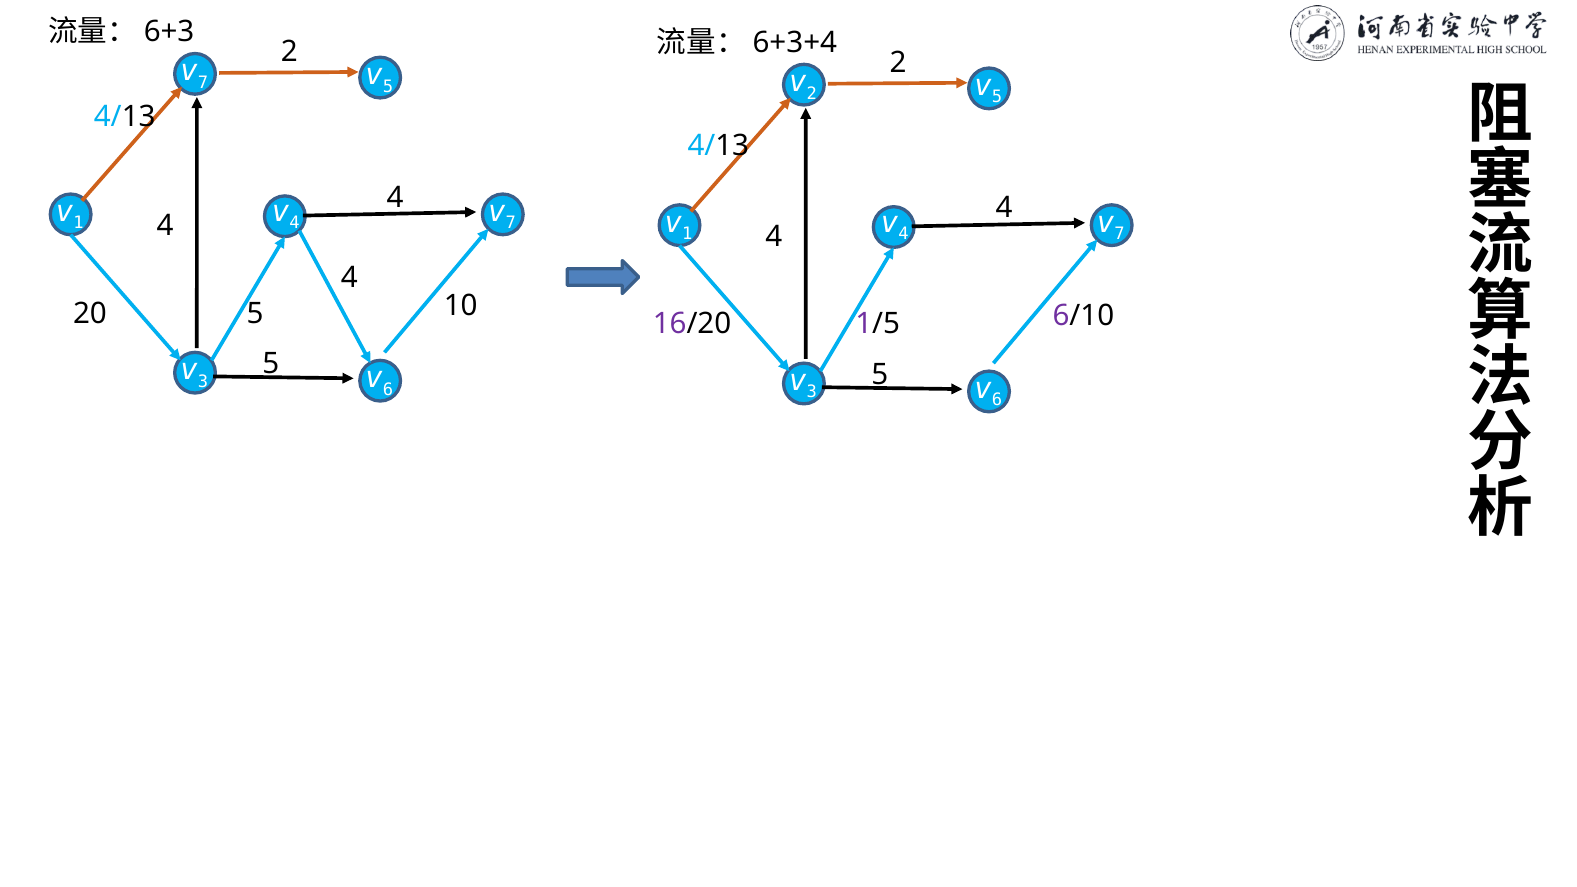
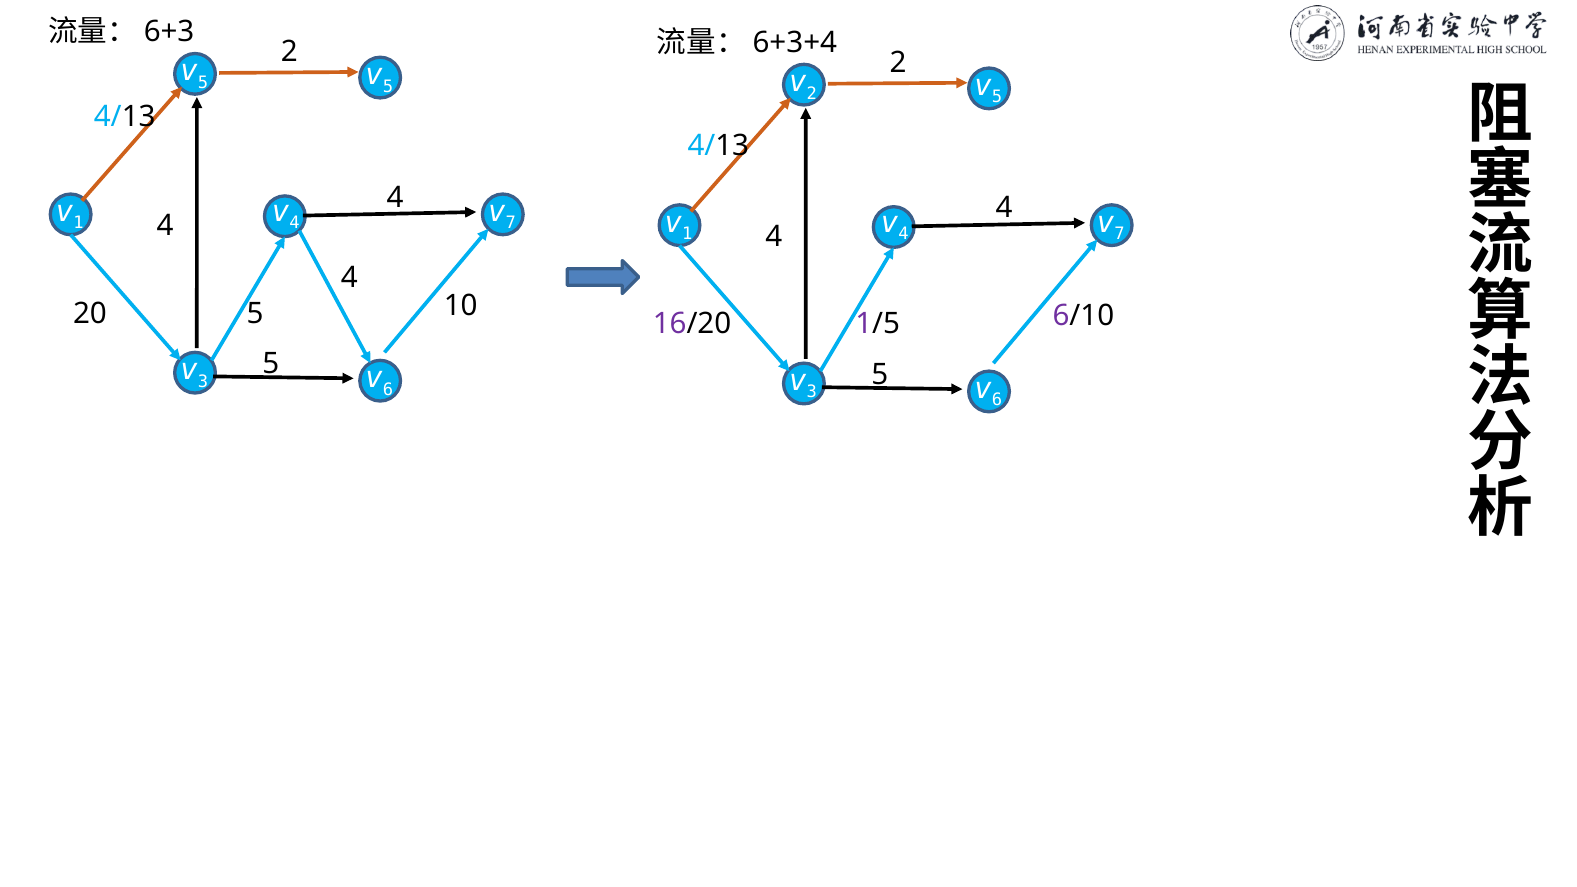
7 at (203, 83): 7 -> 5
